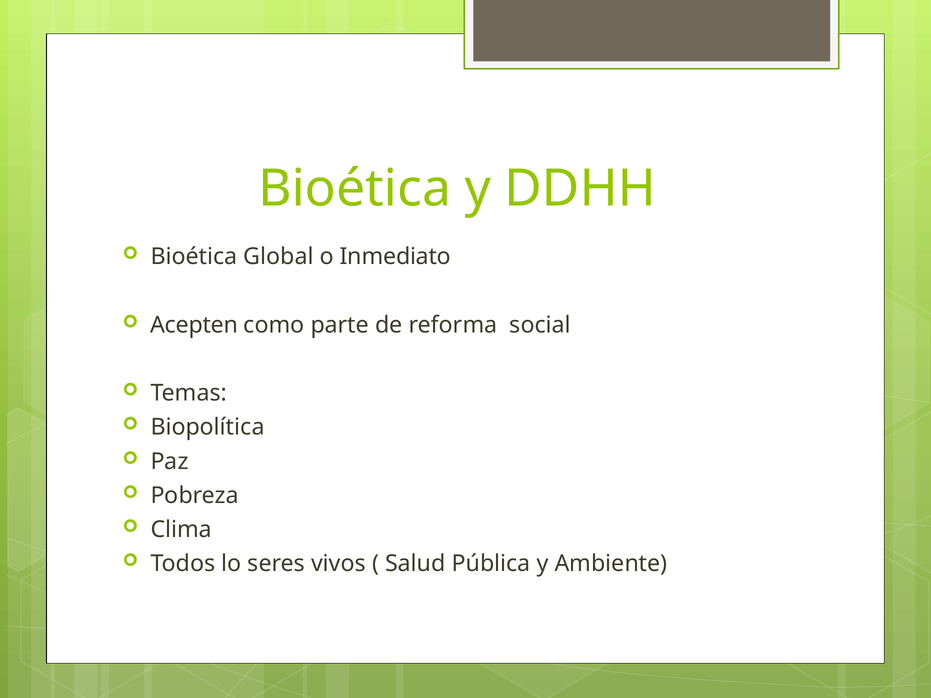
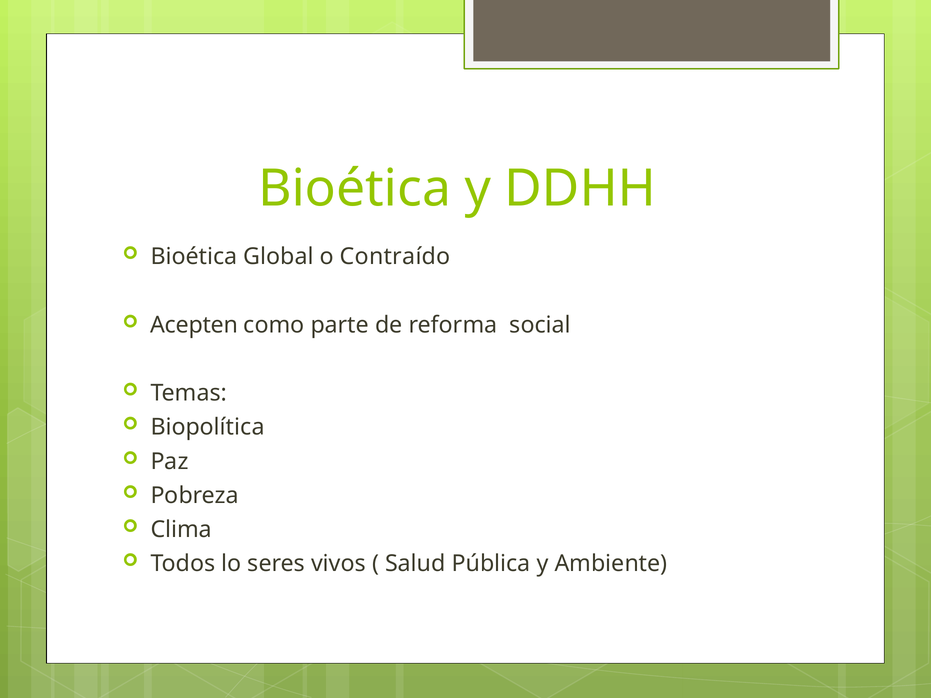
Inmediato: Inmediato -> Contraído
